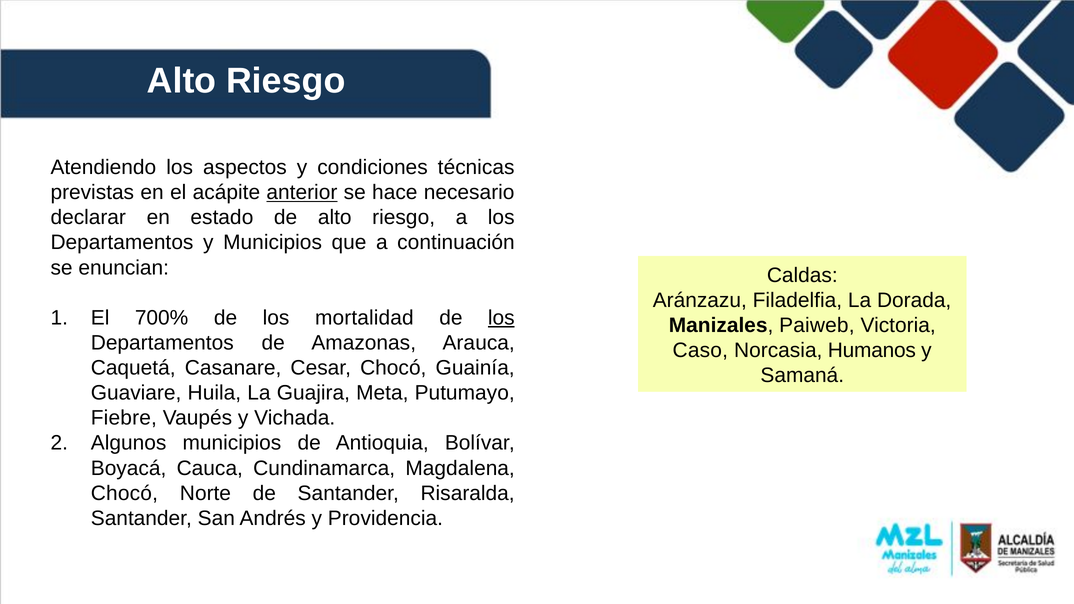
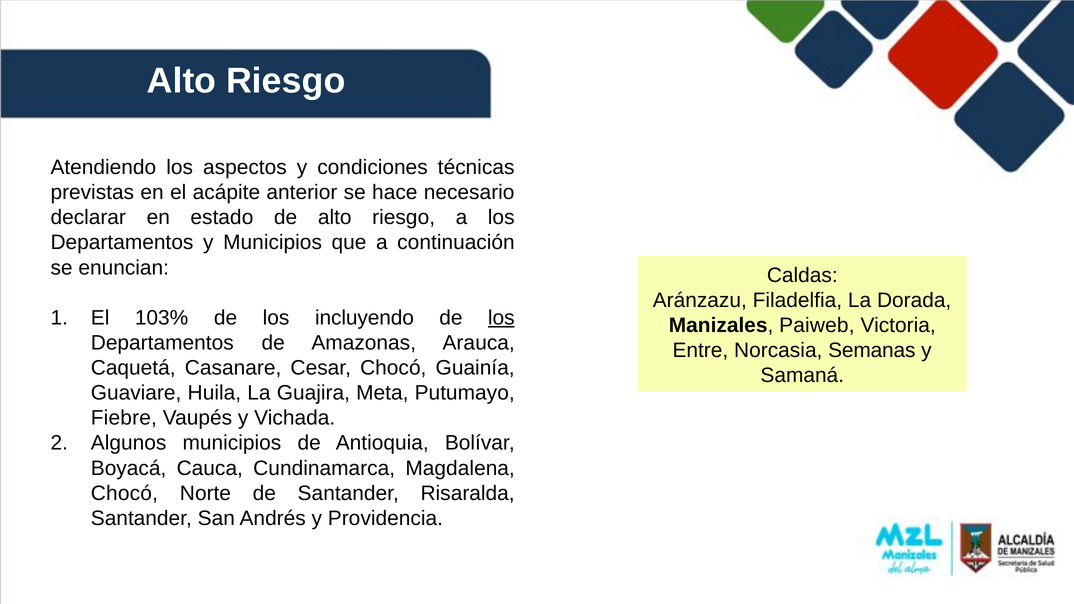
anterior underline: present -> none
700%: 700% -> 103%
mortalidad: mortalidad -> incluyendo
Caso: Caso -> Entre
Humanos: Humanos -> Semanas
